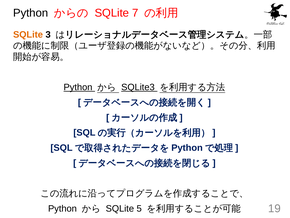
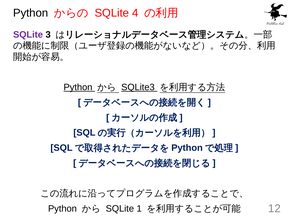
7: 7 -> 4
SQLite at (28, 34) colour: orange -> purple
5: 5 -> 1
19: 19 -> 12
